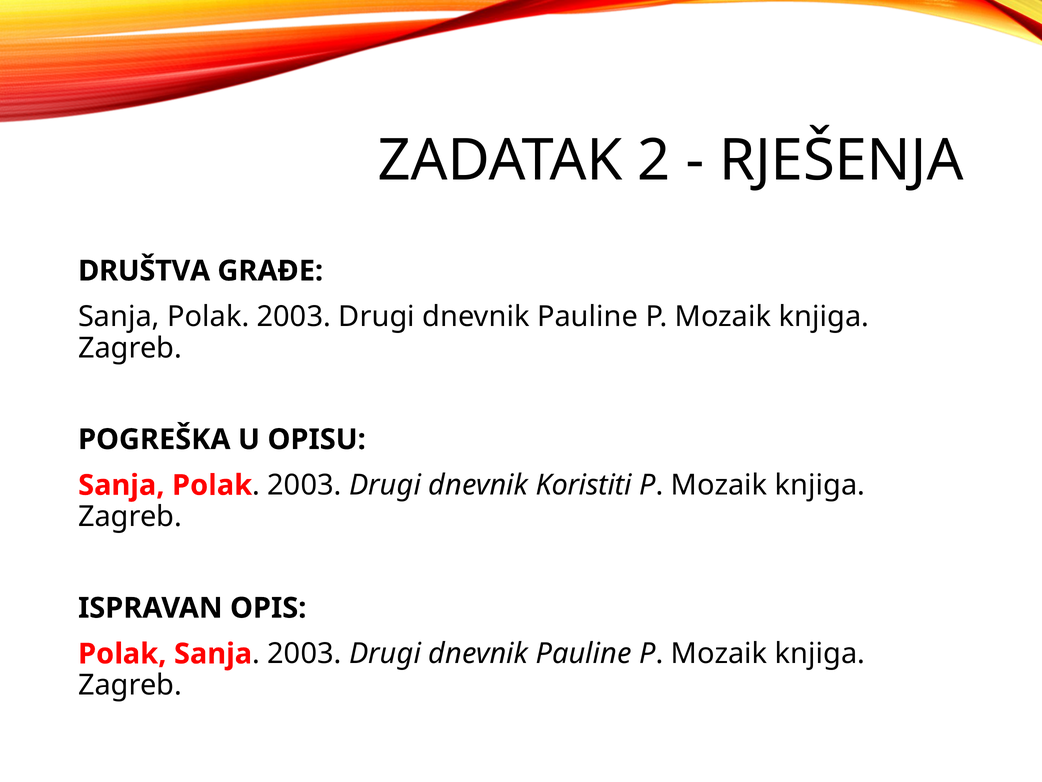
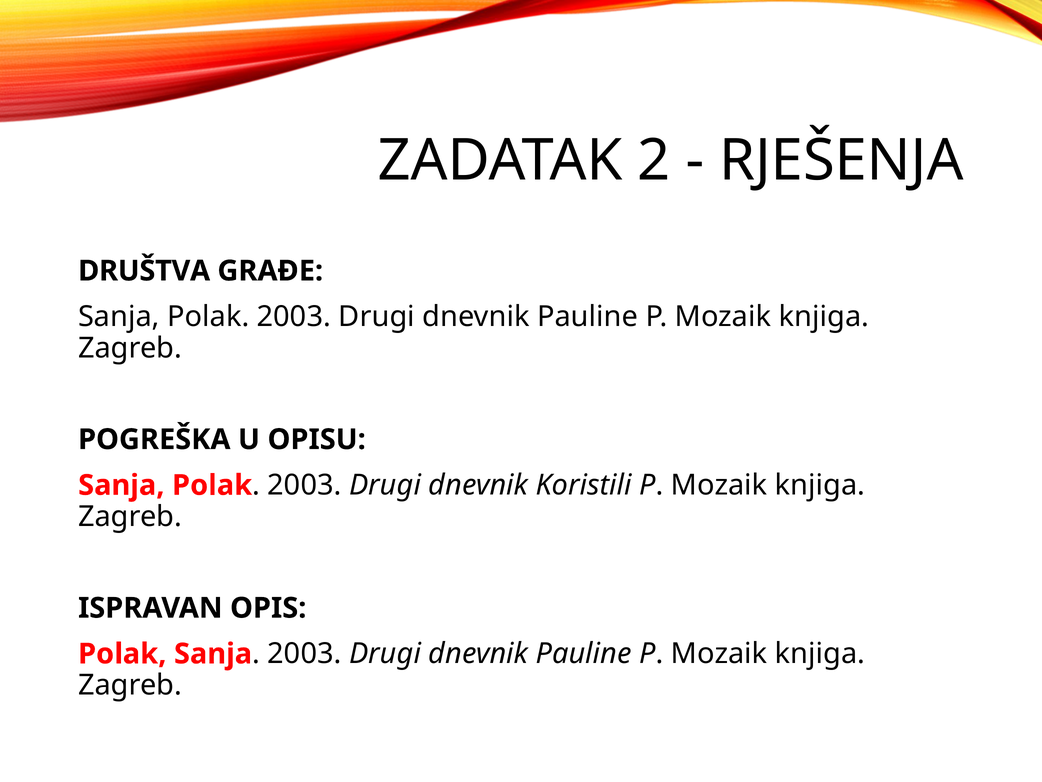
Koristiti: Koristiti -> Koristili
